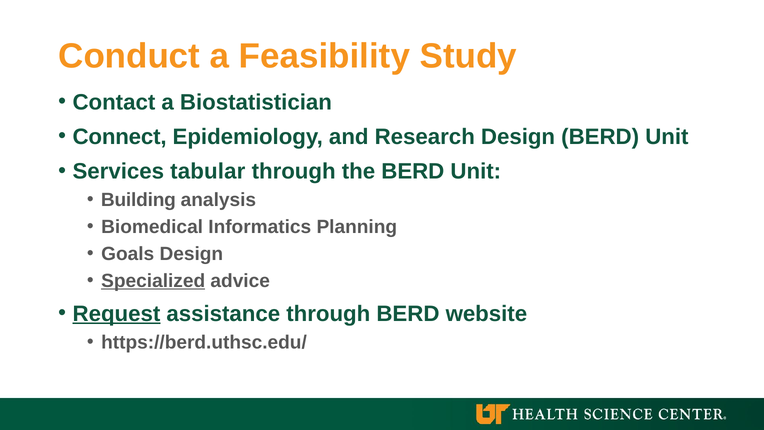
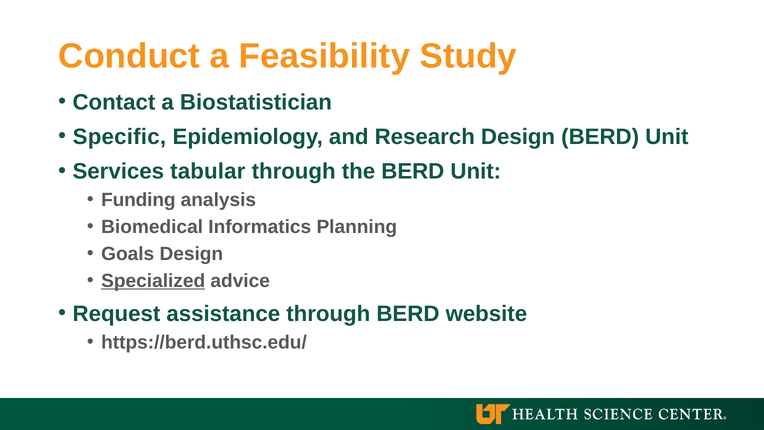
Connect: Connect -> Specific
Building: Building -> Funding
Request underline: present -> none
